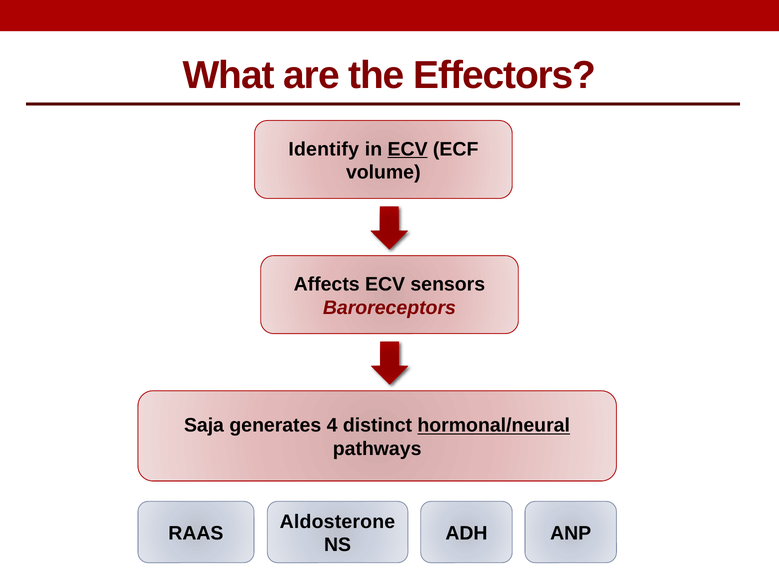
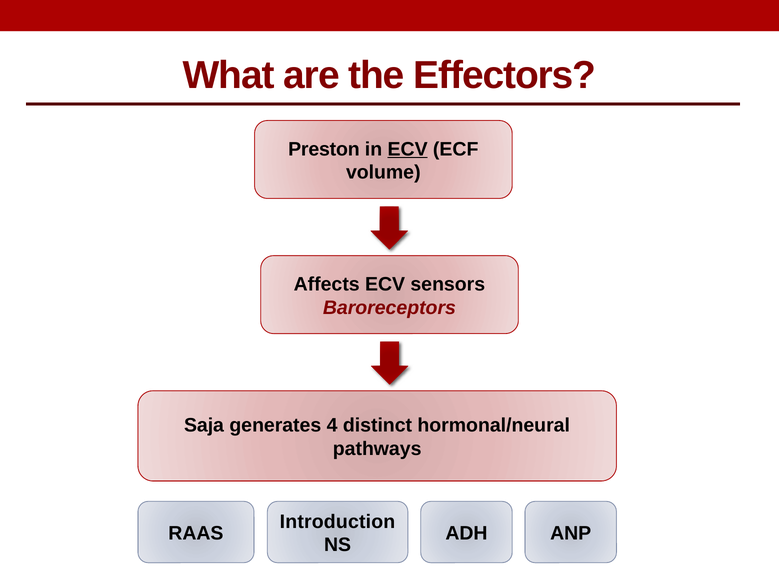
Identify: Identify -> Preston
hormonal/neural underline: present -> none
Aldosterone: Aldosterone -> Introduction
